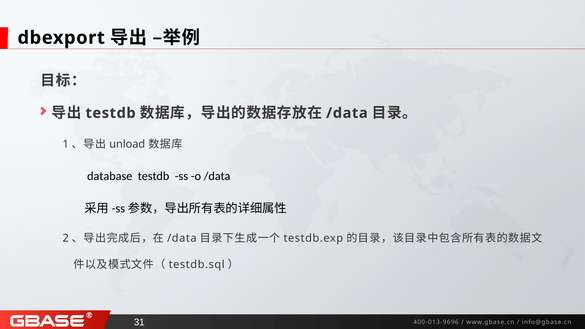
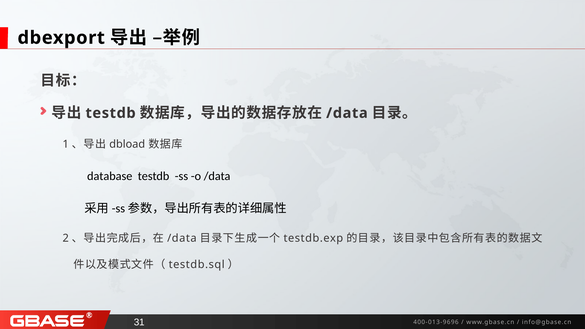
unload: unload -> dbload
